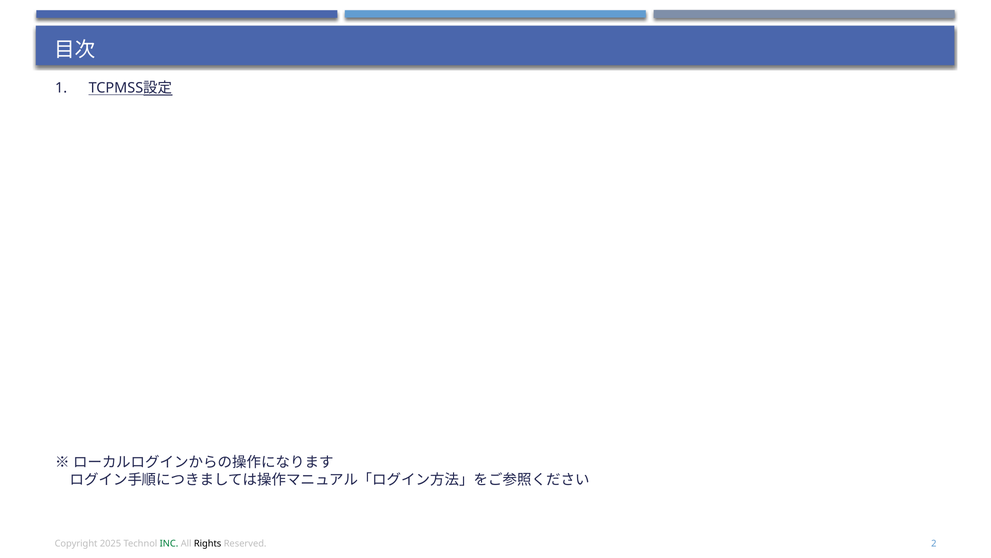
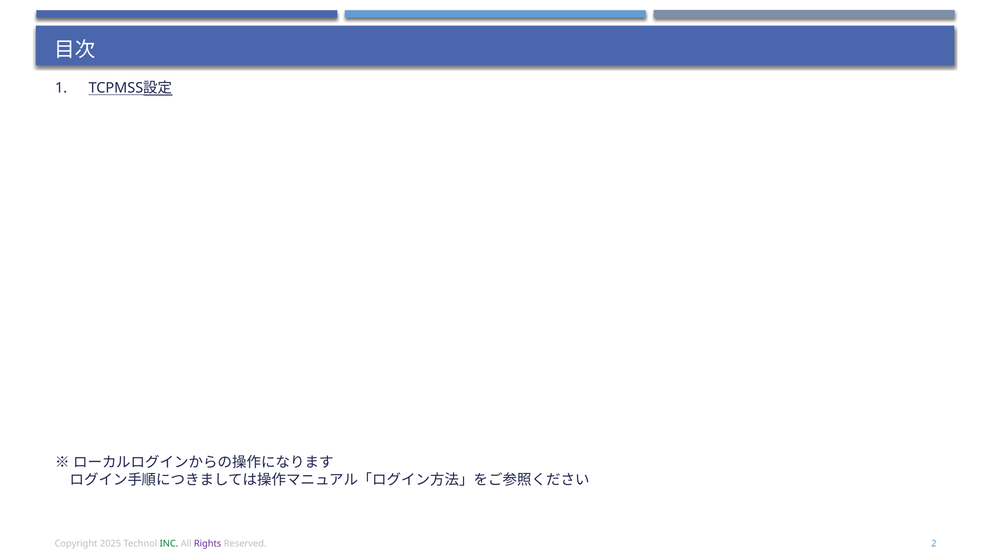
Rights colour: black -> purple
